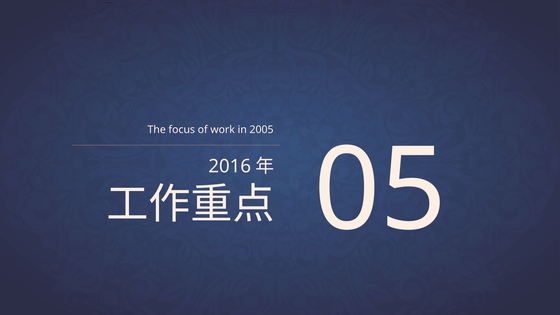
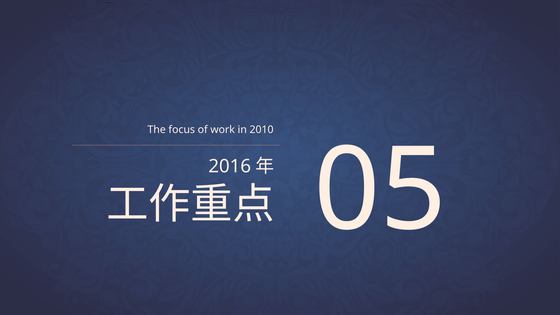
2005: 2005 -> 2010
